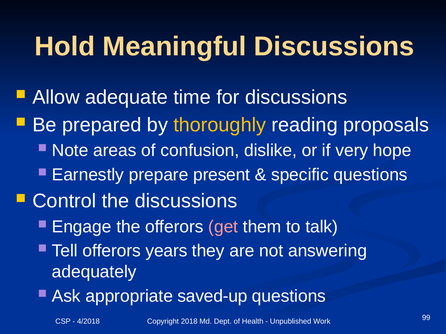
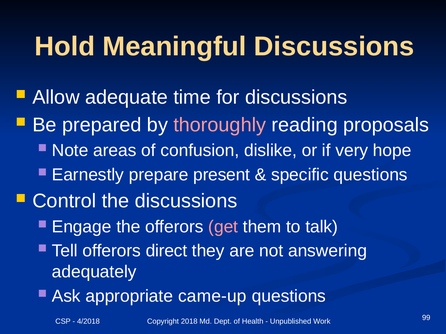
thoroughly colour: yellow -> pink
years: years -> direct
saved-up: saved-up -> came-up
